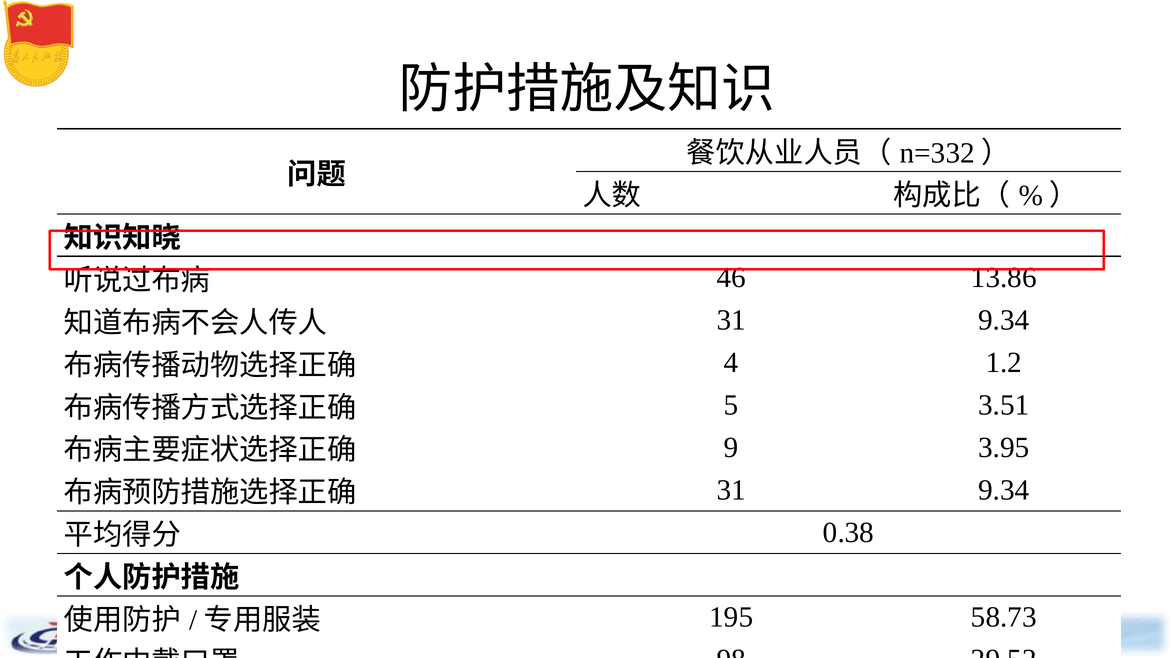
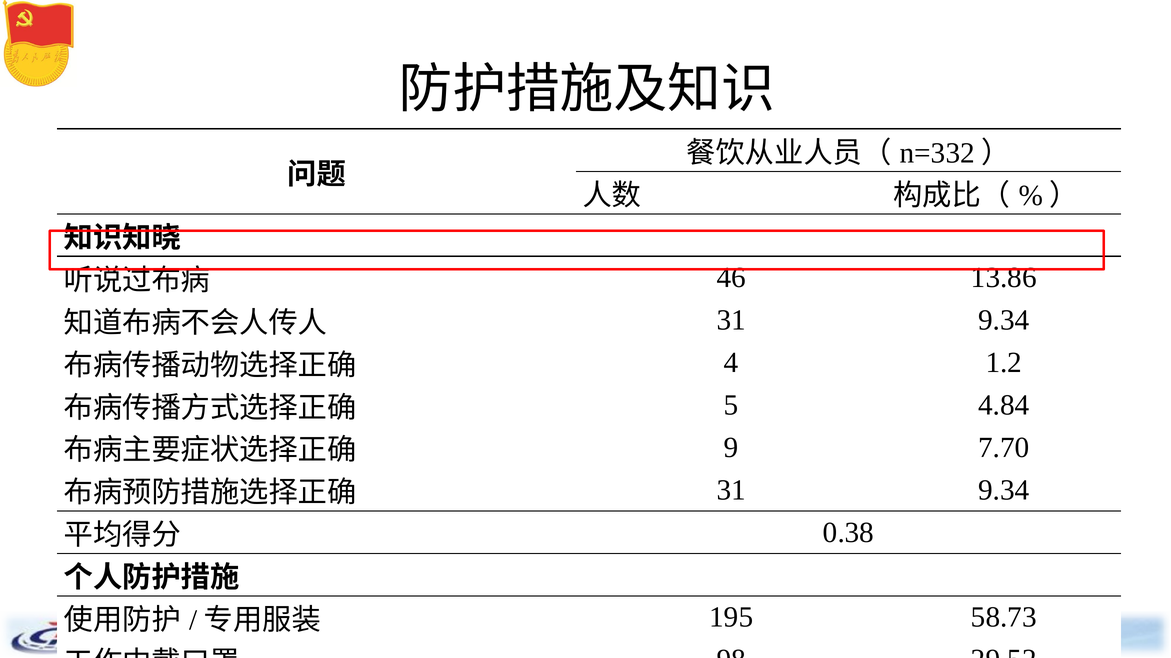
3.51: 3.51 -> 4.84
3.95: 3.95 -> 7.70
